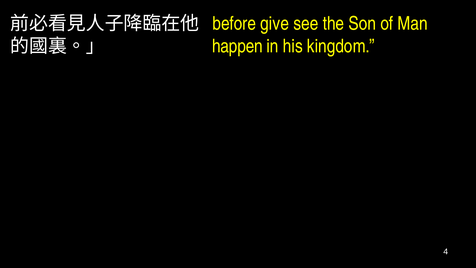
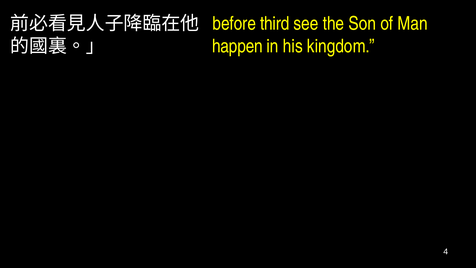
give: give -> third
